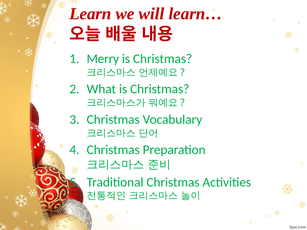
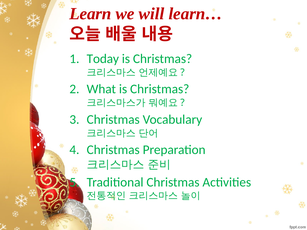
Merry: Merry -> Today
